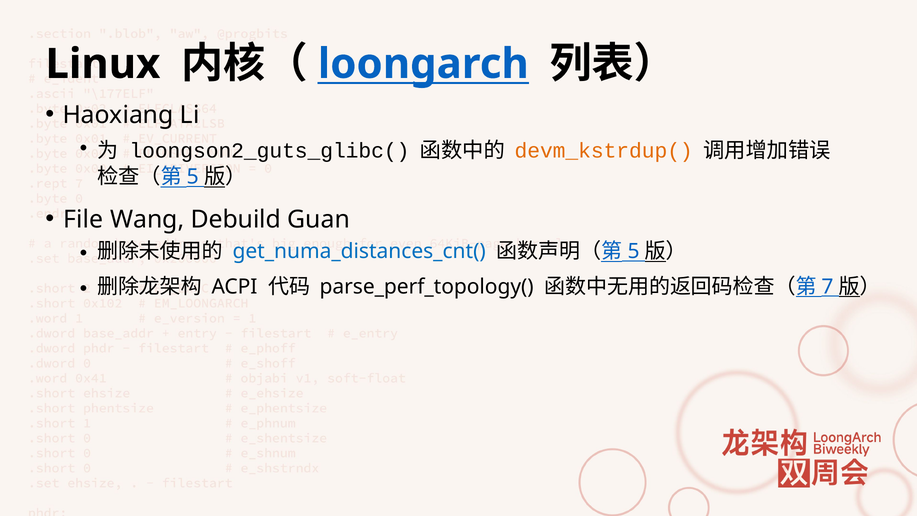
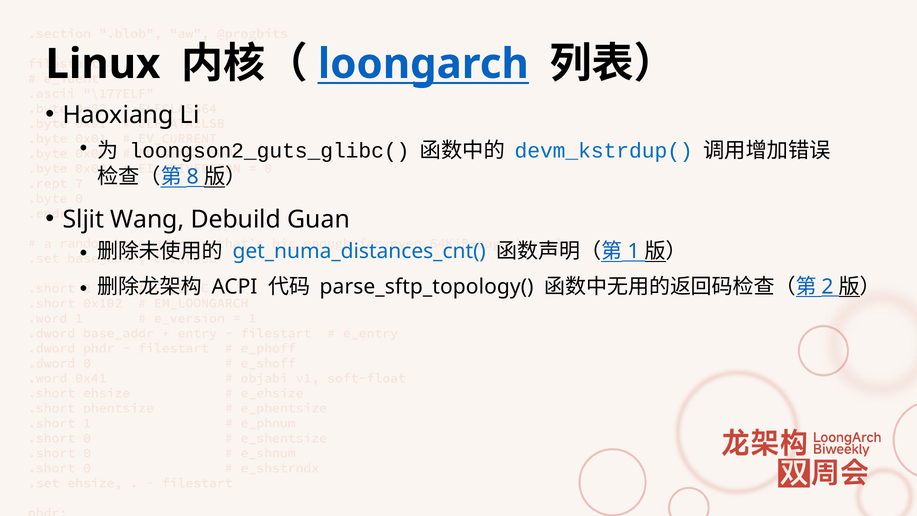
devm_kstrdup( colour: orange -> blue
5 at (193, 177): 5 -> 8
File: File -> Sljit
5 at (634, 251): 5 -> 1
parse_perf_topology(: parse_perf_topology( -> parse_sftp_topology(
7: 7 -> 2
